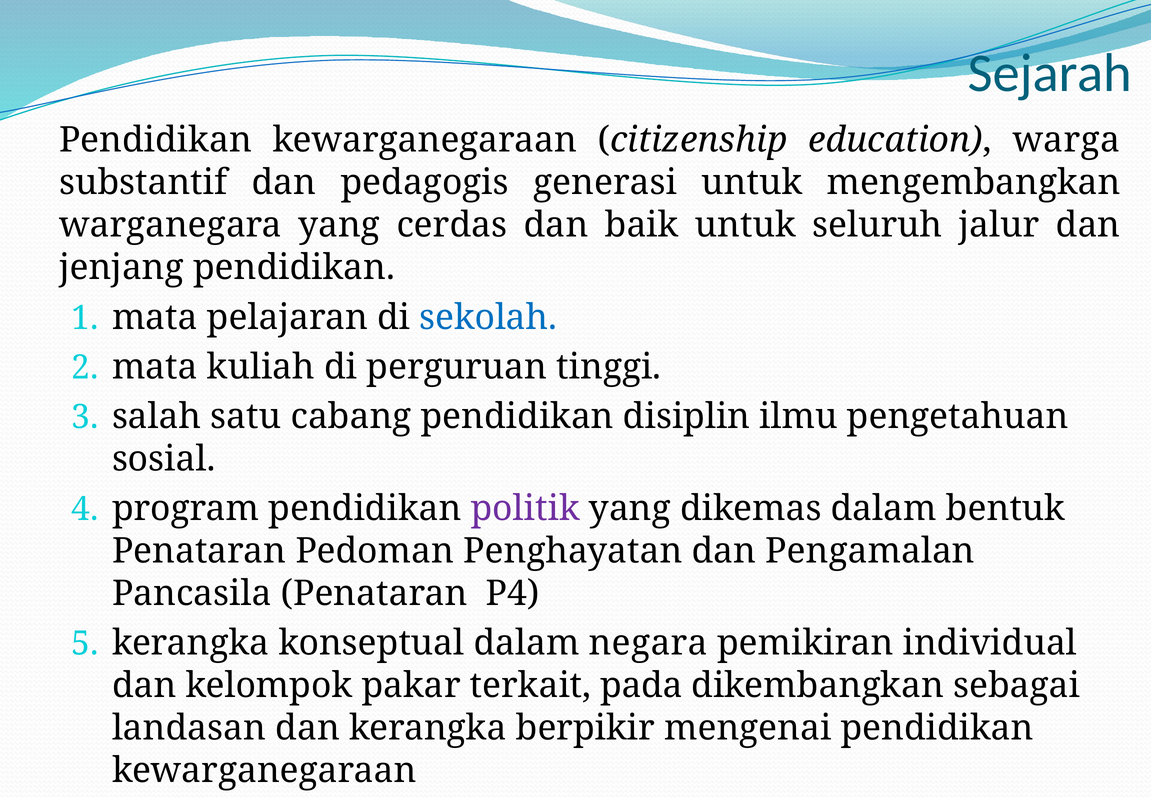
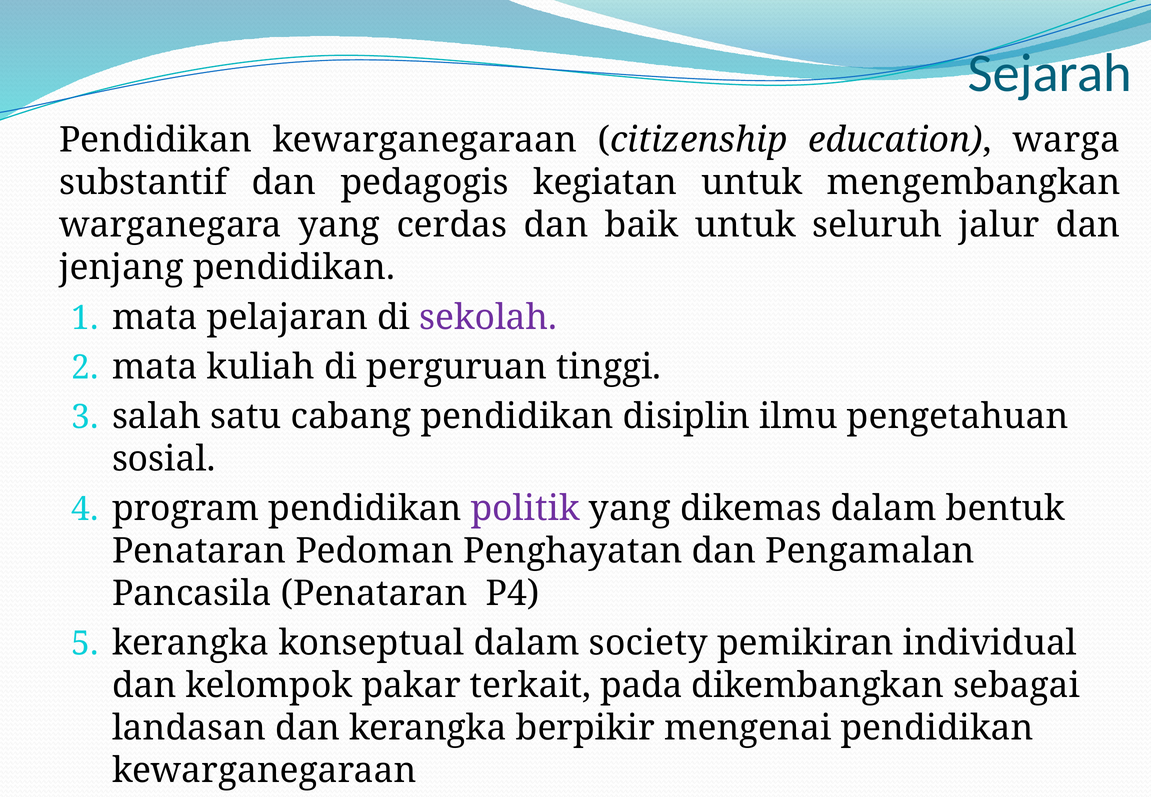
generasi: generasi -> kegiatan
sekolah colour: blue -> purple
negara: negara -> society
